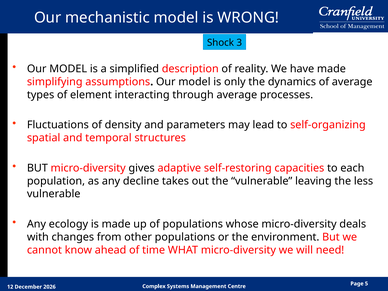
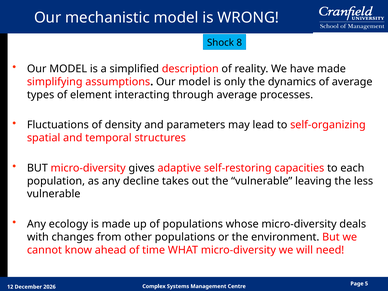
3: 3 -> 8
